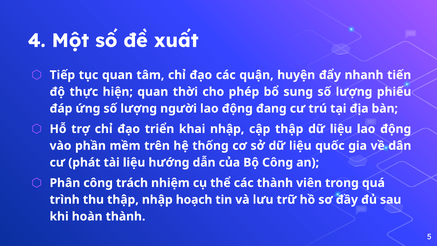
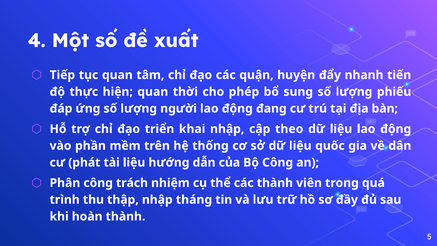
cập thập: thập -> theo
hoạch: hoạch -> tháng
